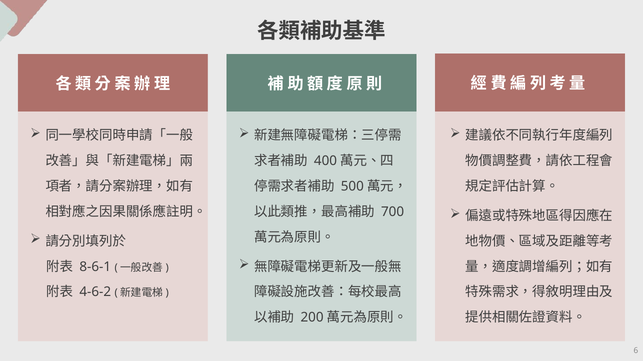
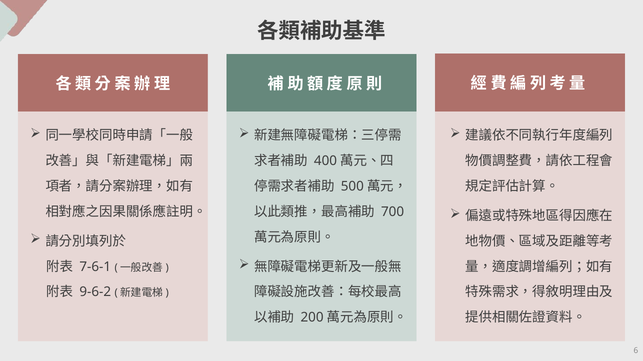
8-6-1: 8-6-1 -> 7-6-1
4-6-2: 4-6-2 -> 9-6-2
